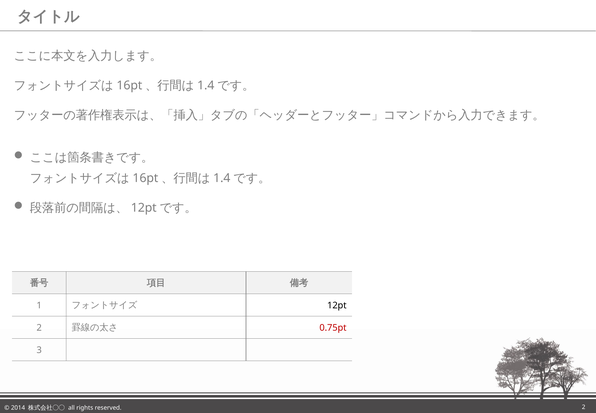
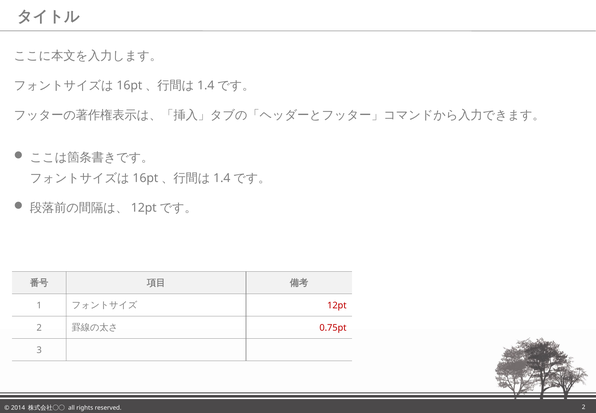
12pt colour: black -> red
